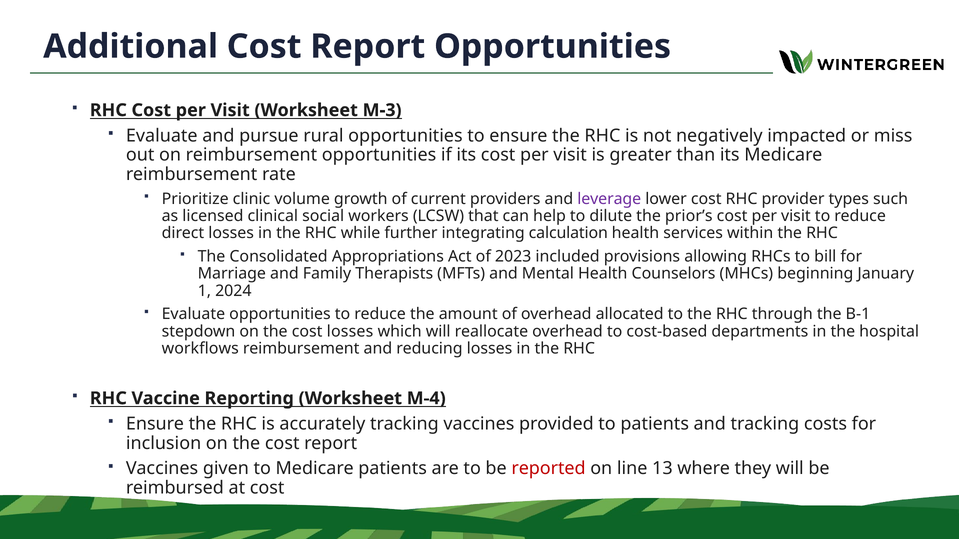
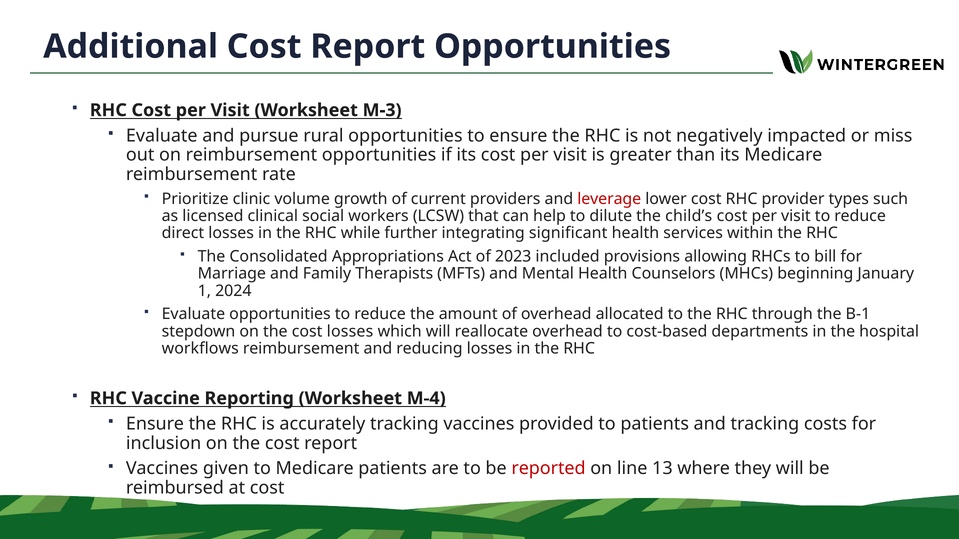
leverage colour: purple -> red
prior’s: prior’s -> child’s
calculation: calculation -> significant
